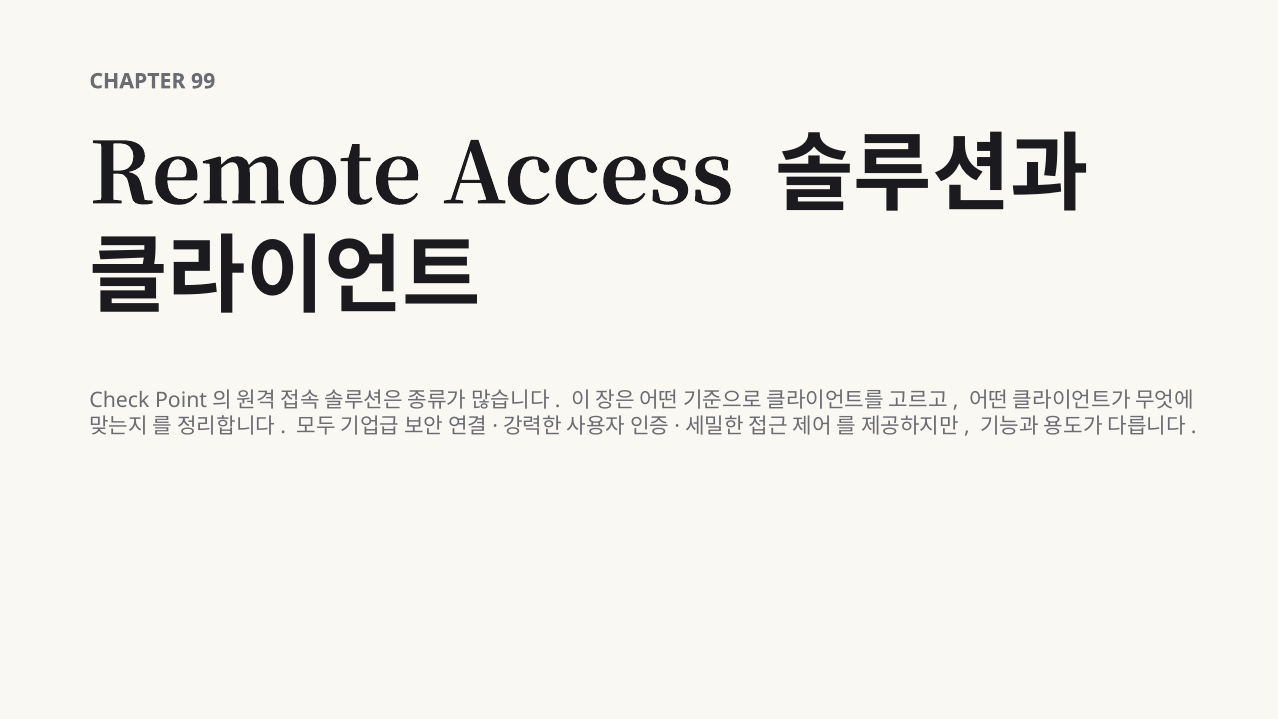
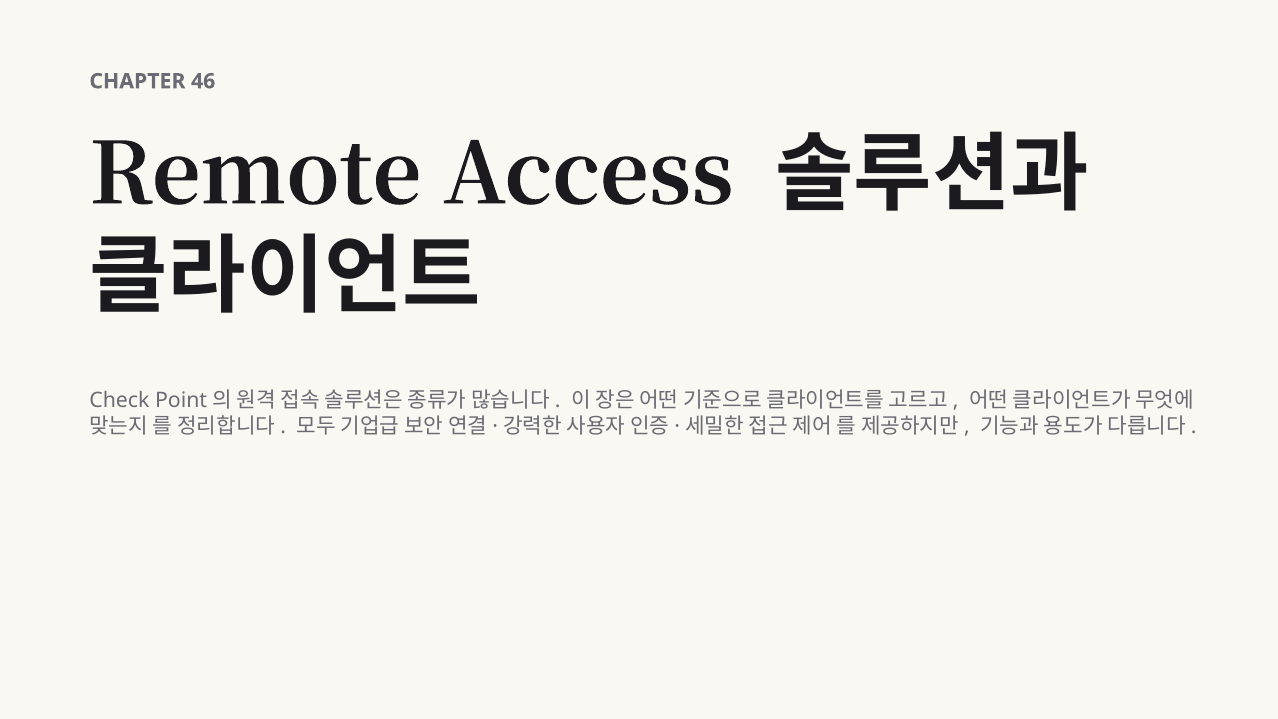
99: 99 -> 46
